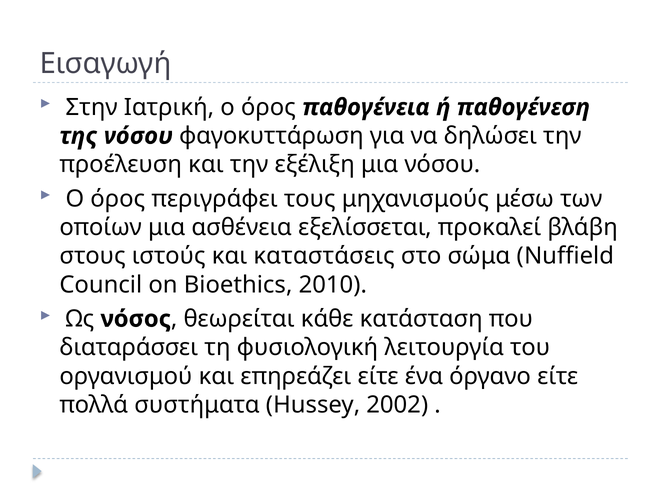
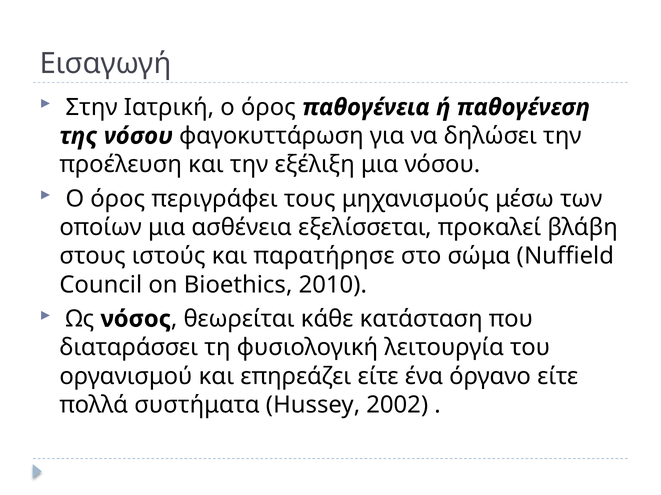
καταστάσεις: καταστάσεις -> παρατήρησε
